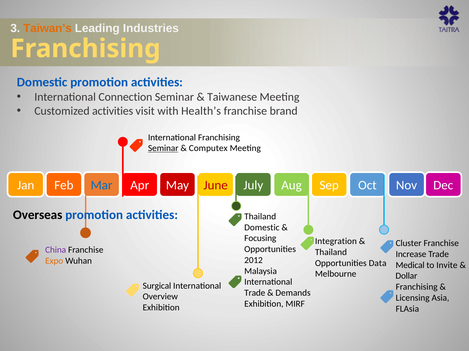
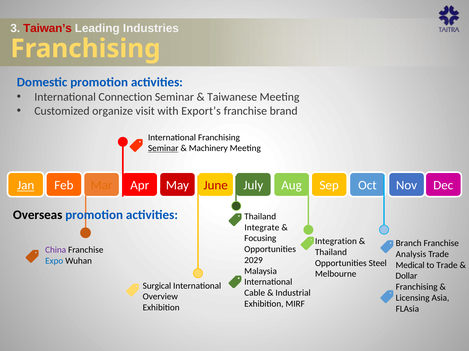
Taiwan’s colour: orange -> red
Customized activities: activities -> organize
Health’s: Health’s -> Export’s
Computex: Computex -> Machinery
Jan underline: none -> present
Mar colour: blue -> orange
Domestic at (262, 228): Domestic -> Integrate
Cluster: Cluster -> Branch
Increase: Increase -> Analysis
2012: 2012 -> 2029
Expo colour: orange -> blue
Data: Data -> Steel
to Invite: Invite -> Trade
Trade at (255, 294): Trade -> Cable
Demands: Demands -> Industrial
